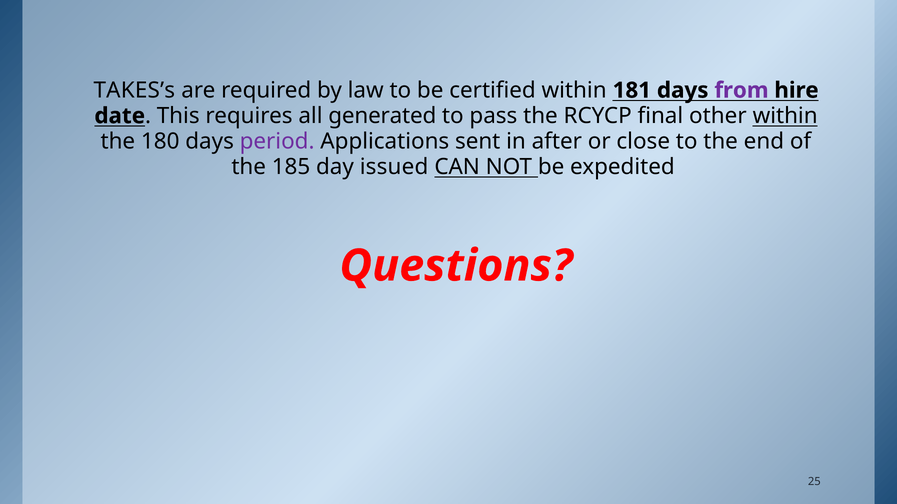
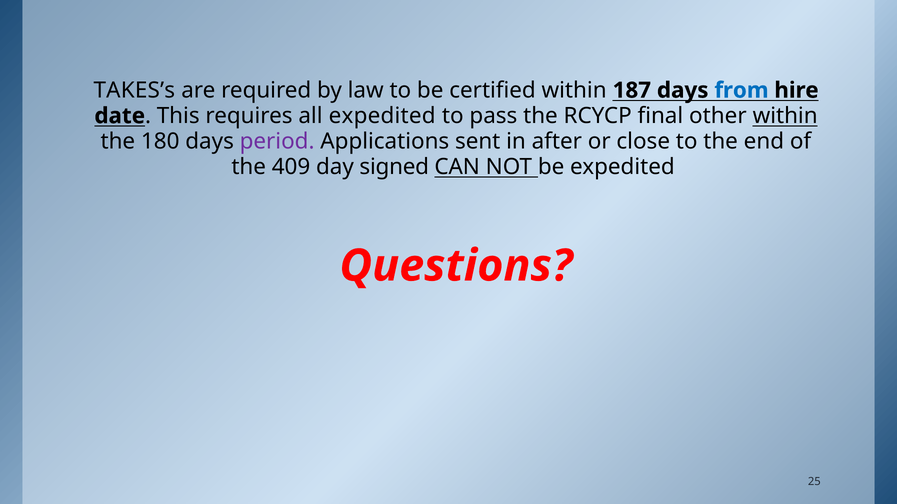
181: 181 -> 187
from colour: purple -> blue
all generated: generated -> expedited
185: 185 -> 409
issued: issued -> signed
